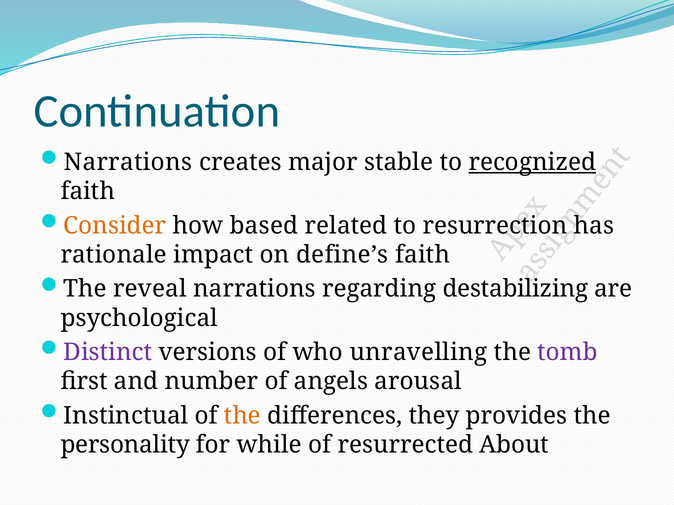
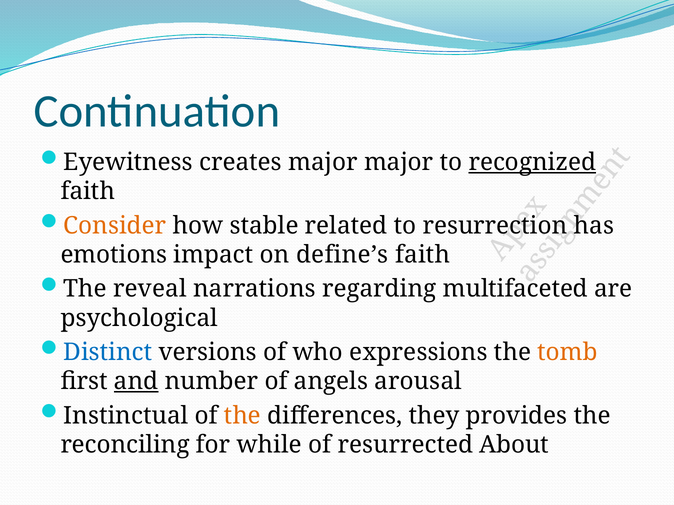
Narrations at (128, 162): Narrations -> Eyewitness
major stable: stable -> major
based: based -> stable
rationale: rationale -> emotions
destabilizing: destabilizing -> multifaceted
Distinct colour: purple -> blue
unravelling: unravelling -> expressions
tomb colour: purple -> orange
and underline: none -> present
personality: personality -> reconciling
